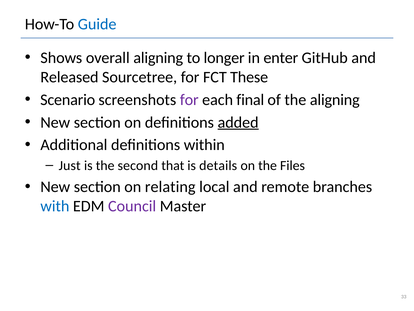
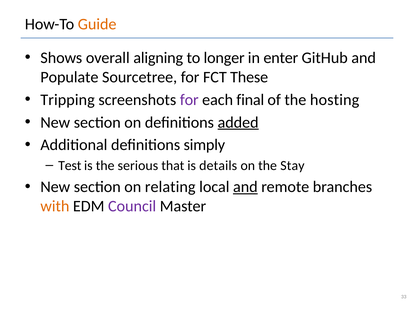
Guide colour: blue -> orange
Released: Released -> Populate
Scenario: Scenario -> Tripping
the aligning: aligning -> hosting
within: within -> simply
Just: Just -> Test
second: second -> serious
Files: Files -> Stay
and at (245, 187) underline: none -> present
with colour: blue -> orange
